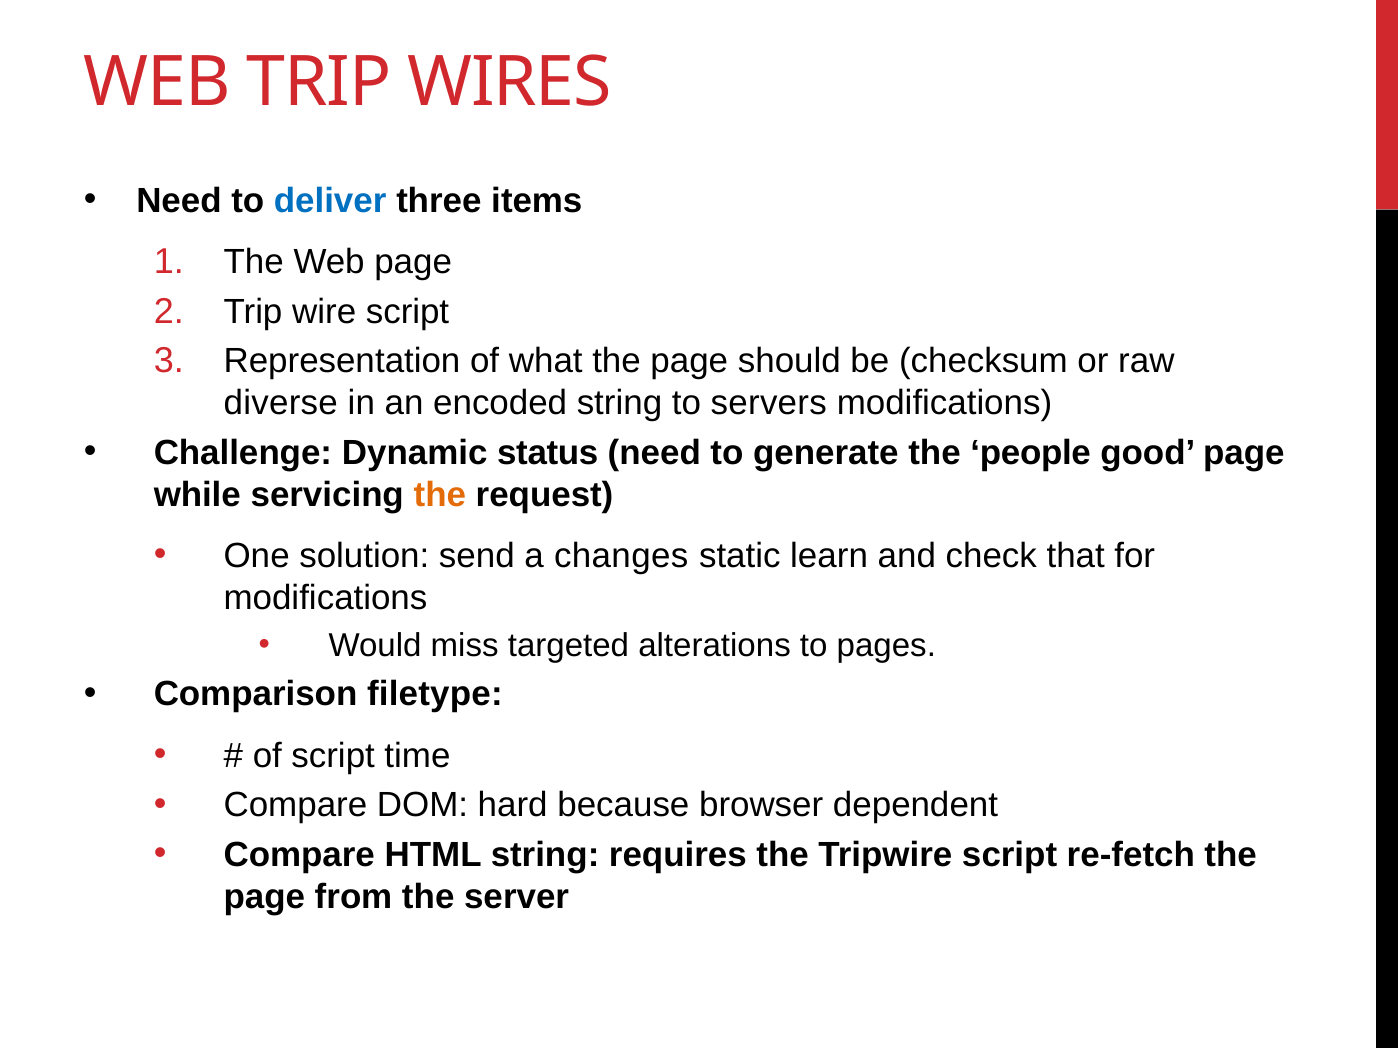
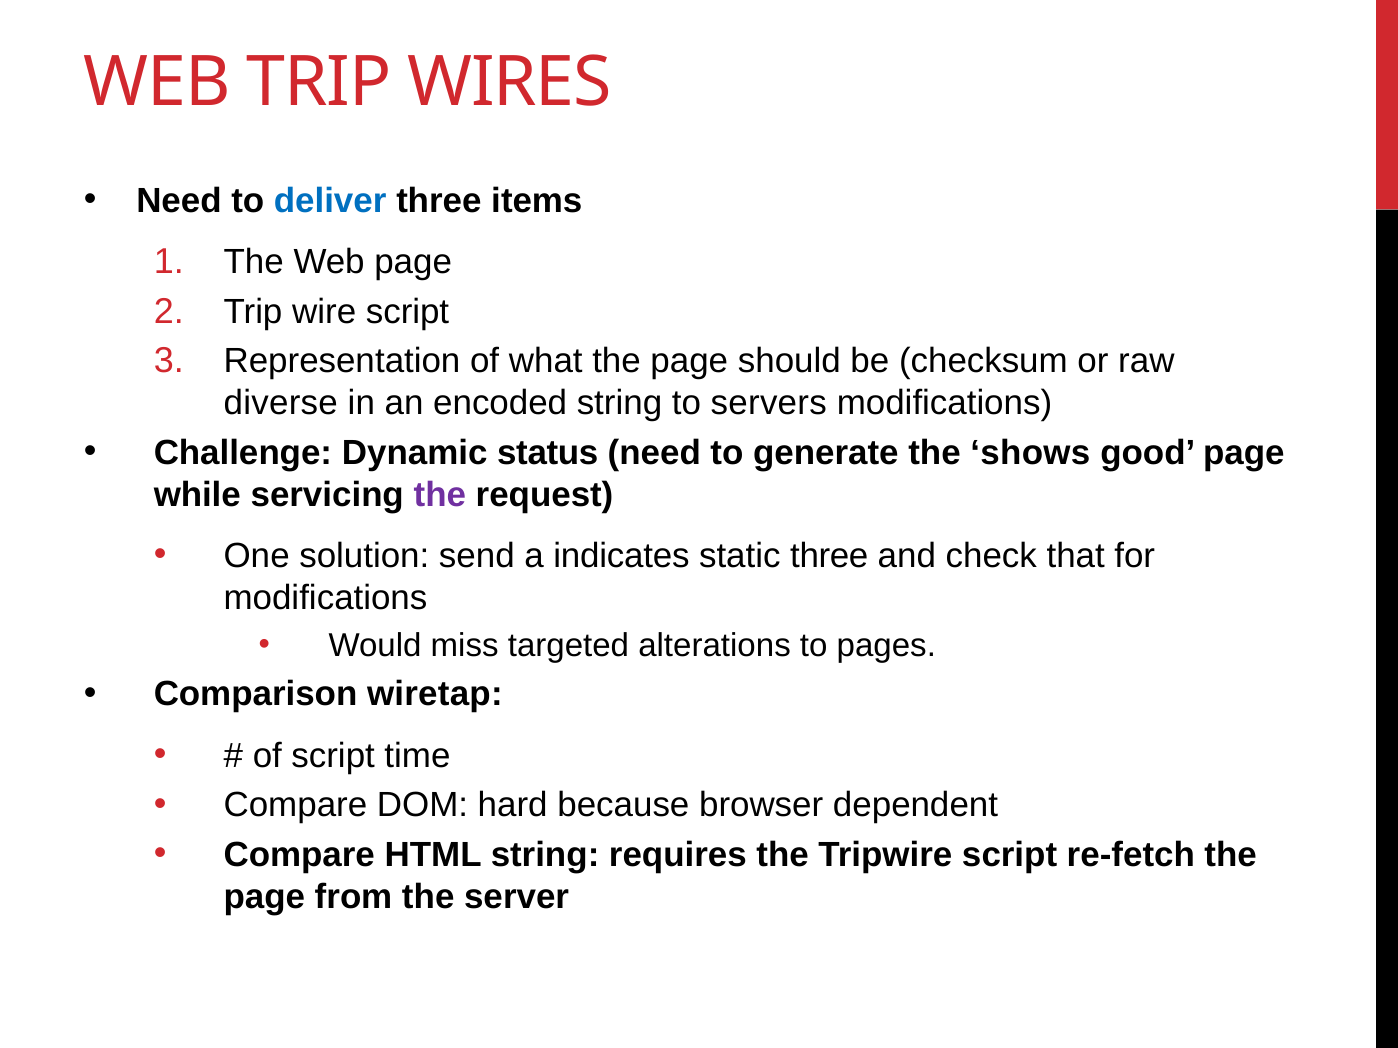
people: people -> shows
the at (440, 495) colour: orange -> purple
changes: changes -> indicates
static learn: learn -> three
filetype: filetype -> wiretap
